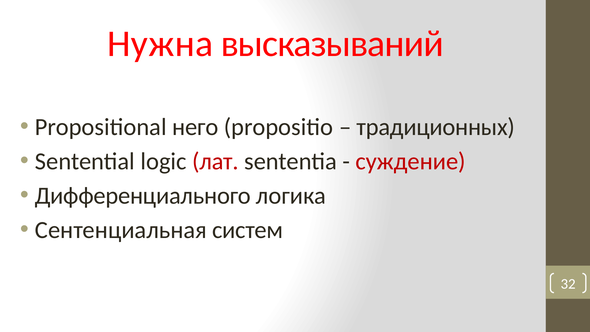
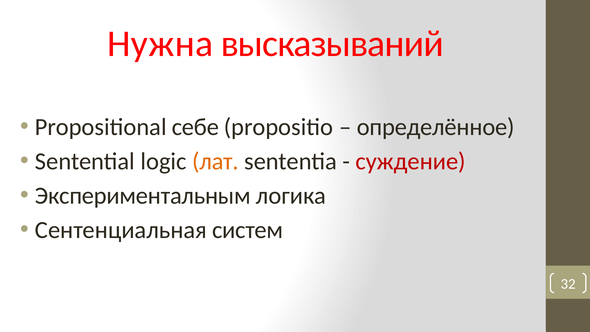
него: него -> себе
традиционных: традиционных -> определённое
лат colour: red -> orange
Дифференциального: Дифференциального -> Экспериментальным
